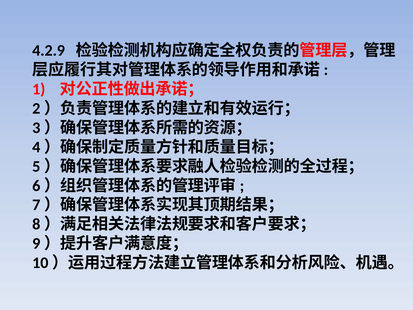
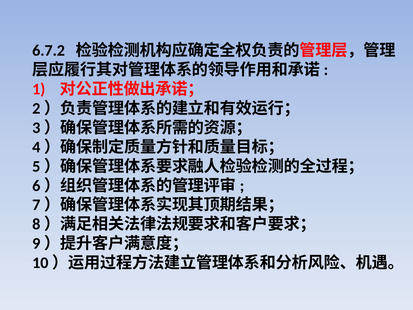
4.2.9: 4.2.9 -> 6.7.2
